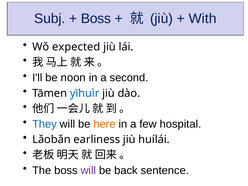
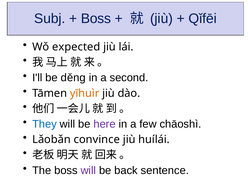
With: With -> Qǐfēi
noon: noon -> děng
yīhuìr colour: blue -> orange
here colour: orange -> purple
hospital: hospital -> chāoshì
earliness: earliness -> convince
